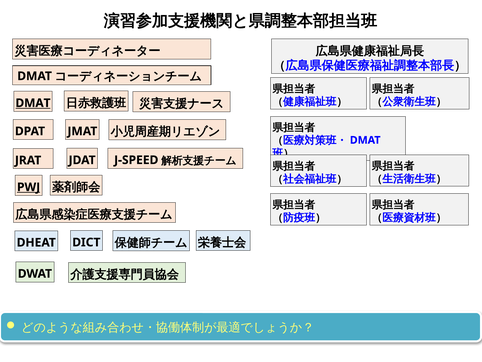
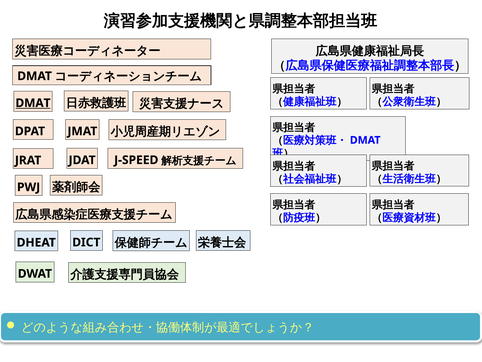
PWJ underline: present -> none
